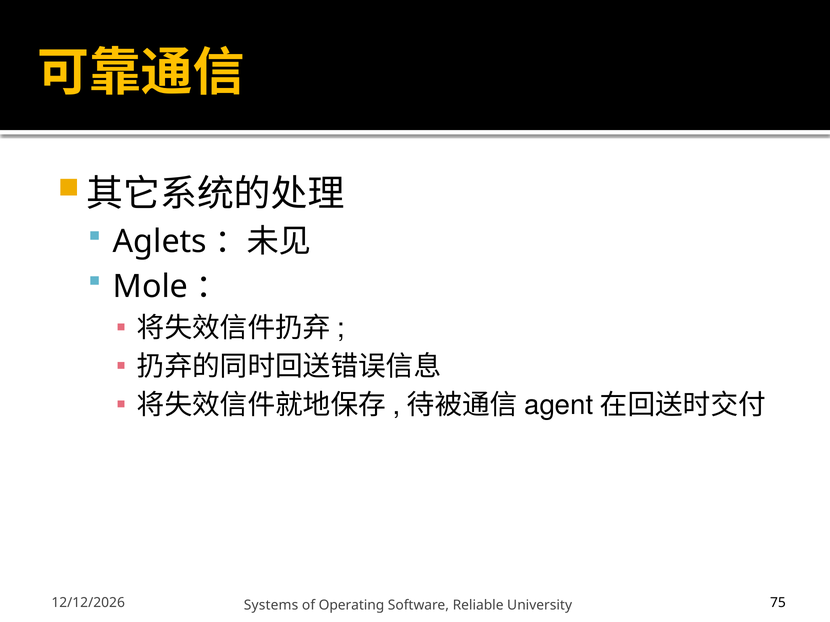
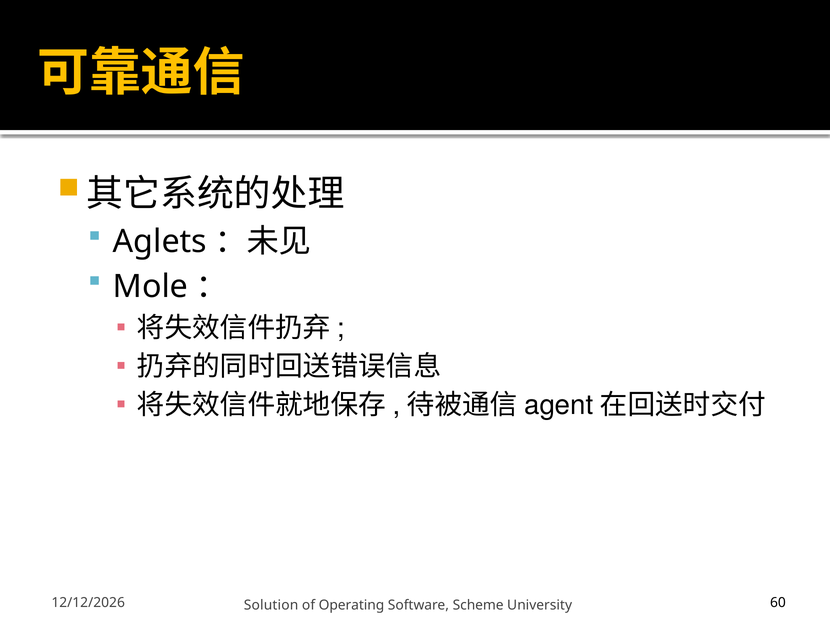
Systems: Systems -> Solution
Reliable: Reliable -> Scheme
75: 75 -> 60
